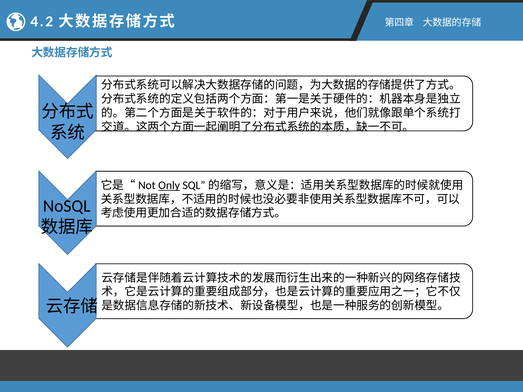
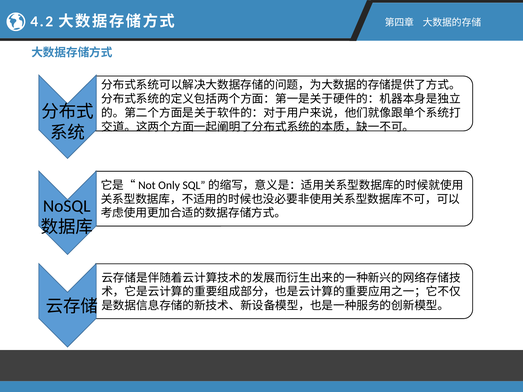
Only underline: present -> none
